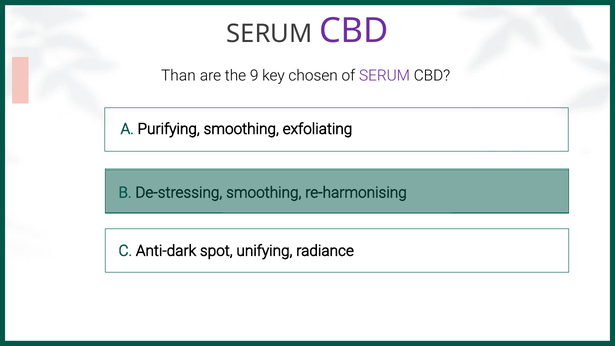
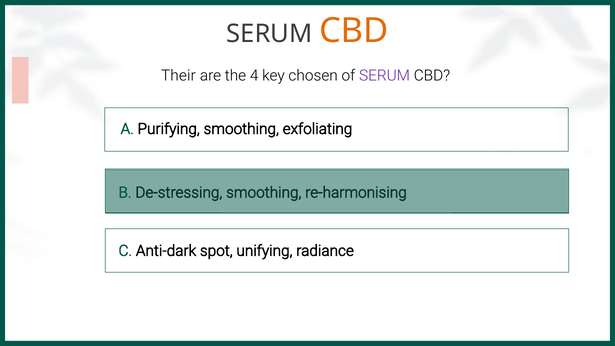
CBD at (354, 31) colour: purple -> orange
Than: Than -> Their
9: 9 -> 4
